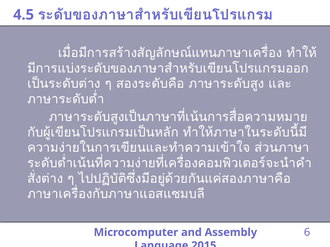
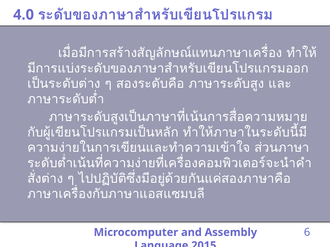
4.5: 4.5 -> 4.0
